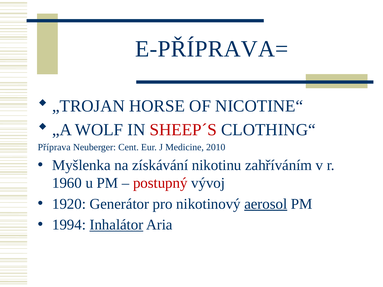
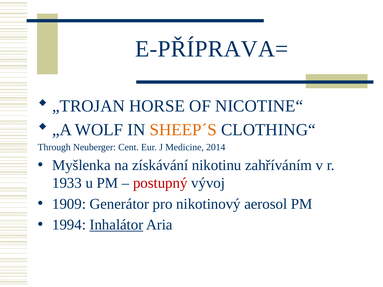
SHEEP´S colour: red -> orange
Příprava: Příprava -> Through
2010: 2010 -> 2014
1960: 1960 -> 1933
1920: 1920 -> 1909
aerosol underline: present -> none
